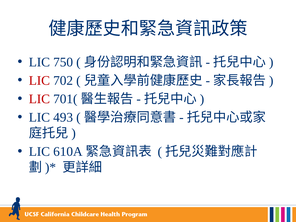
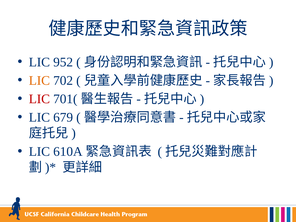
750: 750 -> 952
LIC at (39, 81) colour: red -> orange
493: 493 -> 679
